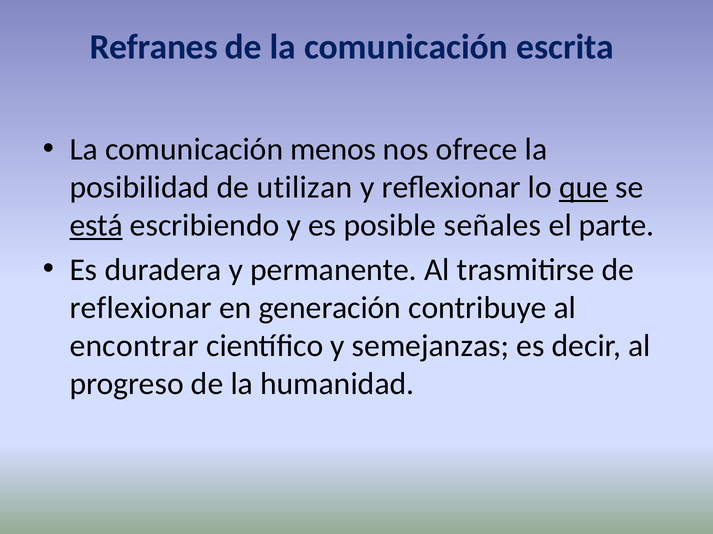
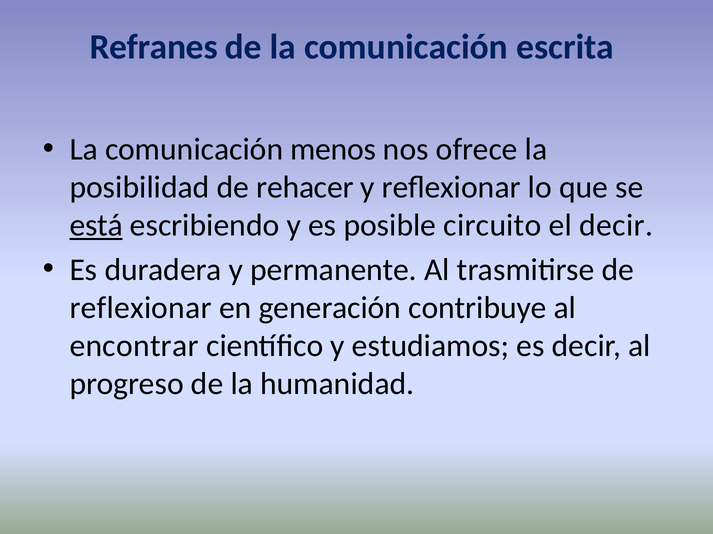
utilizan: utilizan -> rehacer
que underline: present -> none
señales: señales -> circuito
el parte: parte -> decir
semejanzas: semejanzas -> estudiamos
